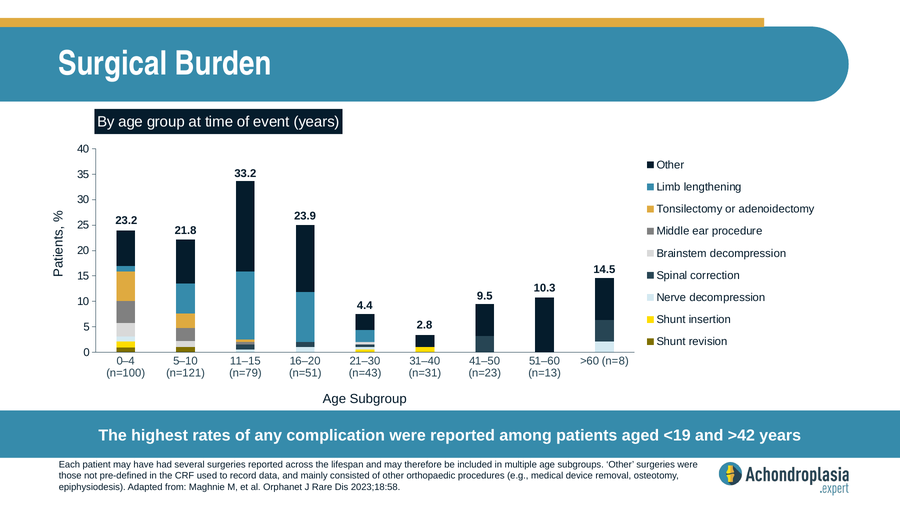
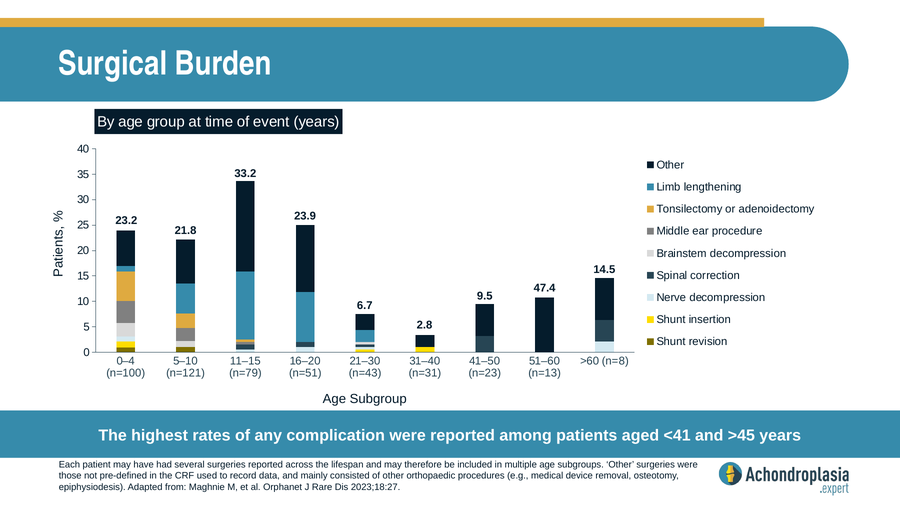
10.3: 10.3 -> 47.4
4.4: 4.4 -> 6.7
<19: <19 -> <41
>42: >42 -> >45
2023;18:58: 2023;18:58 -> 2023;18:27
